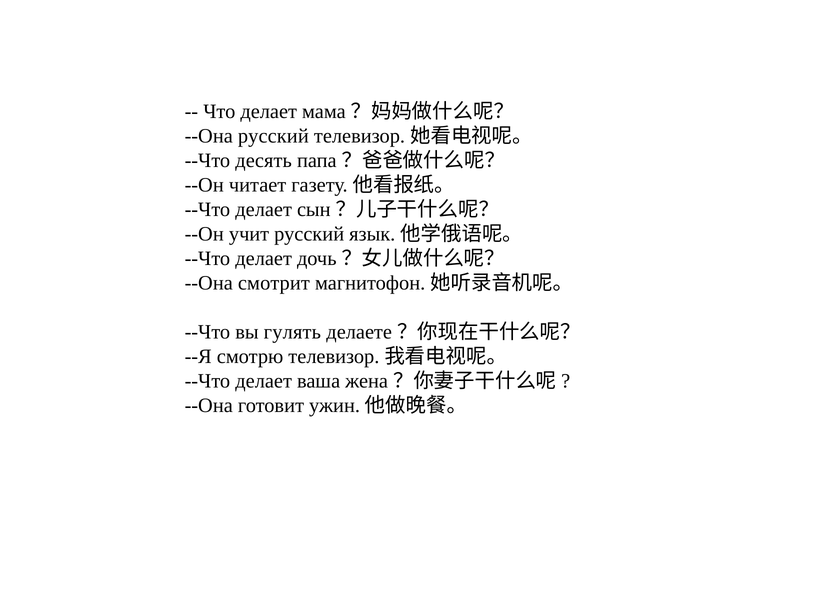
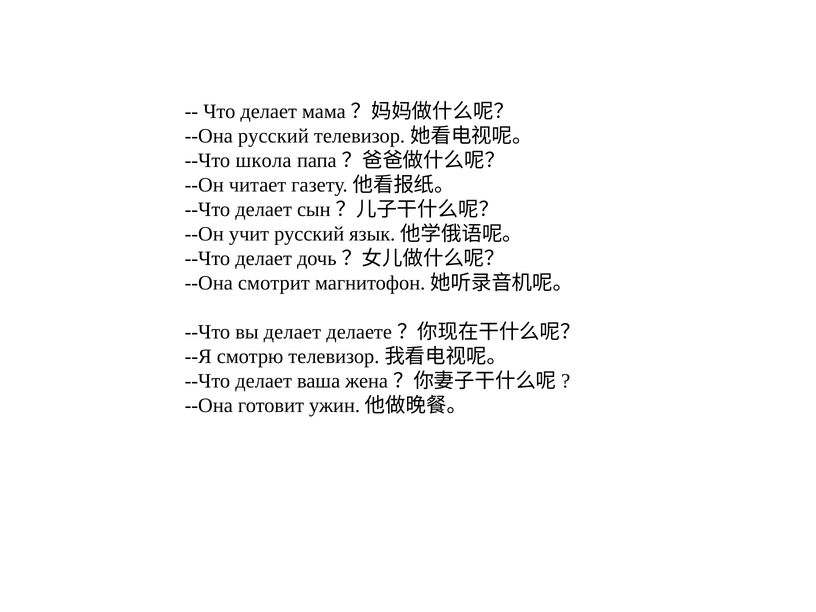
десять: десять -> школа
вы гулять: гулять -> делает
